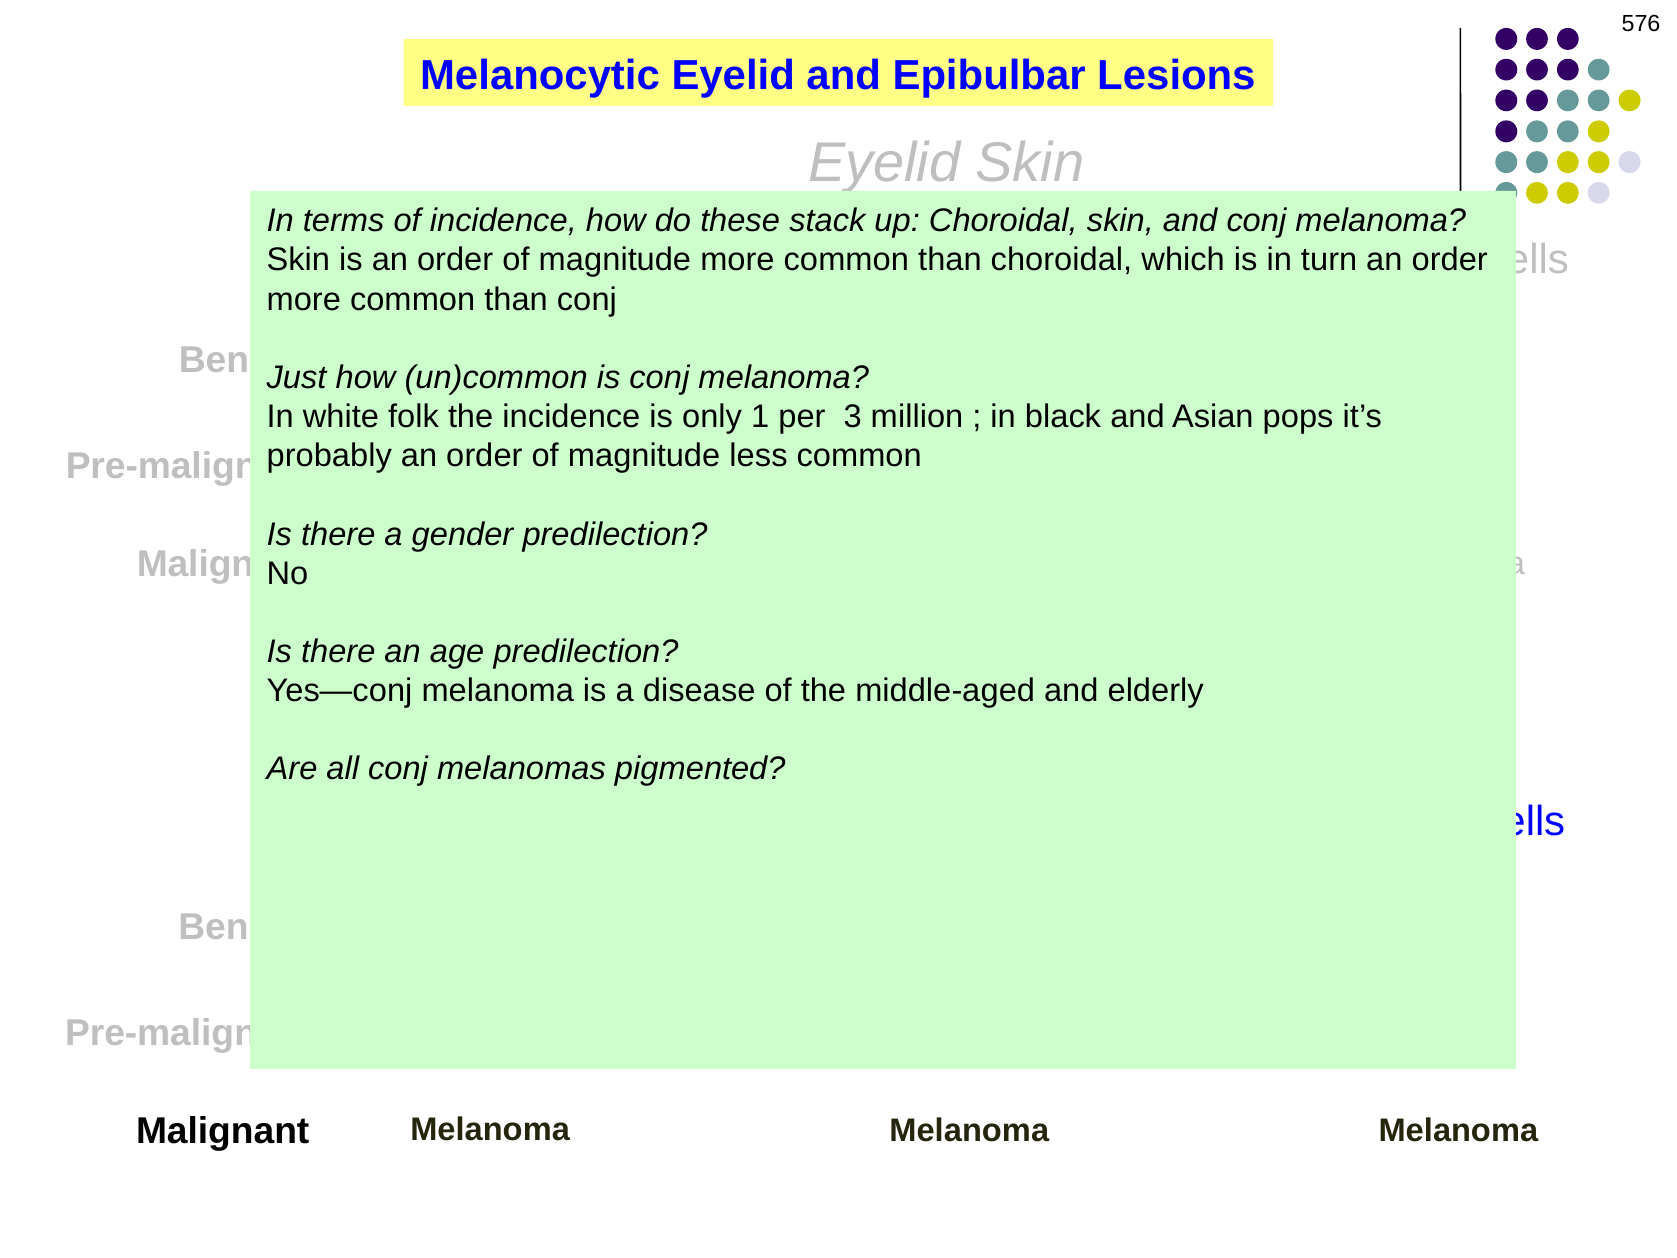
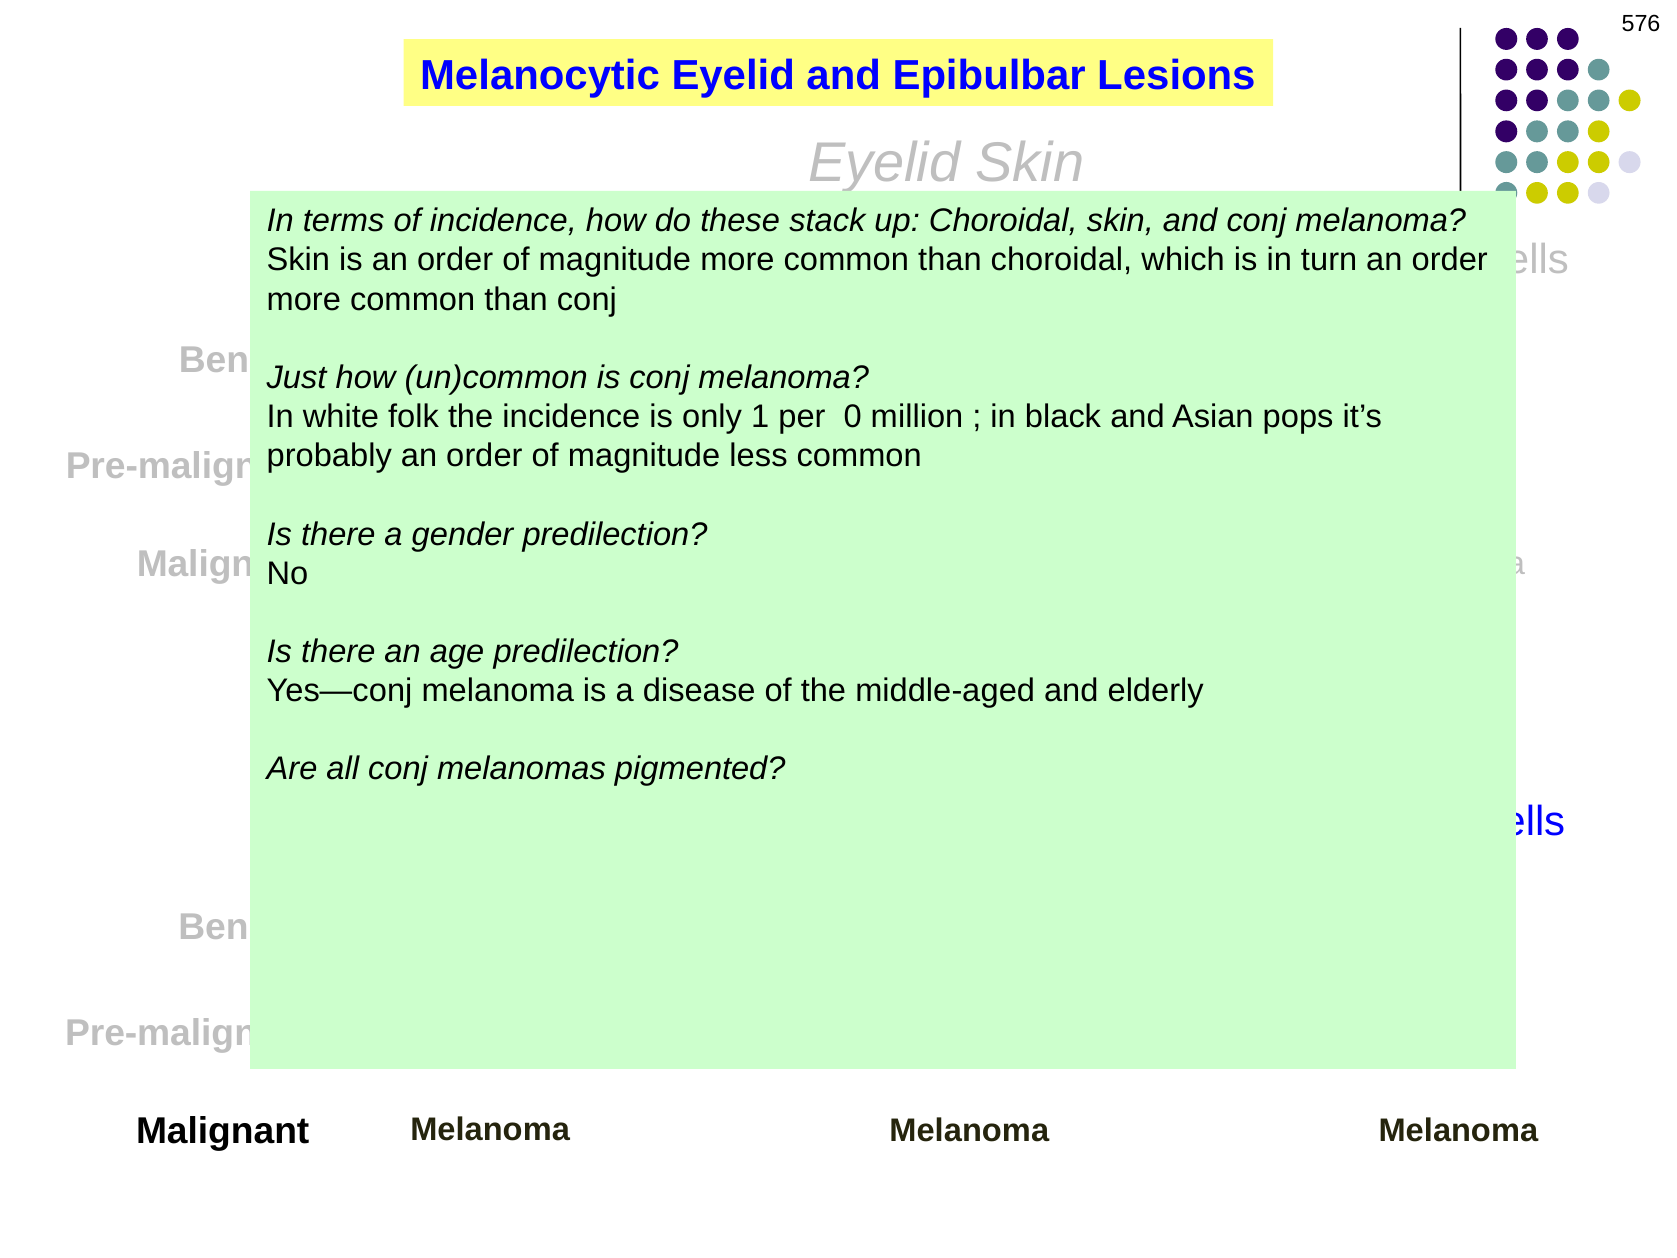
3: 3 -> 0
